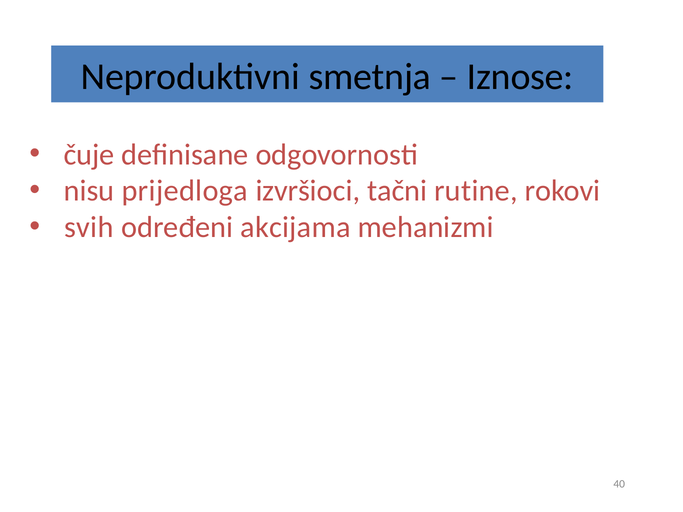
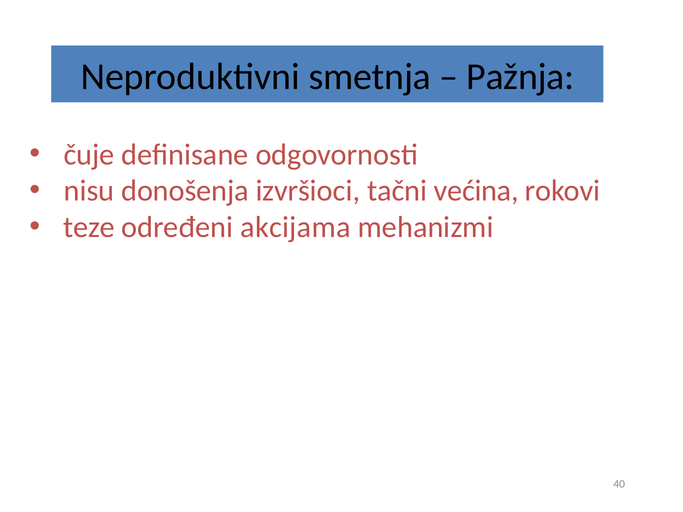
Iznose: Iznose -> Pažnja
prijedloga: prijedloga -> donošenja
rutine: rutine -> većina
svih: svih -> teze
